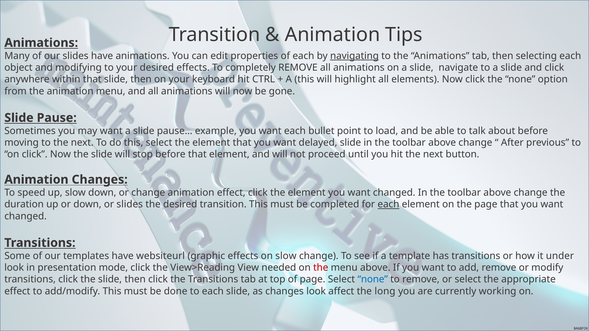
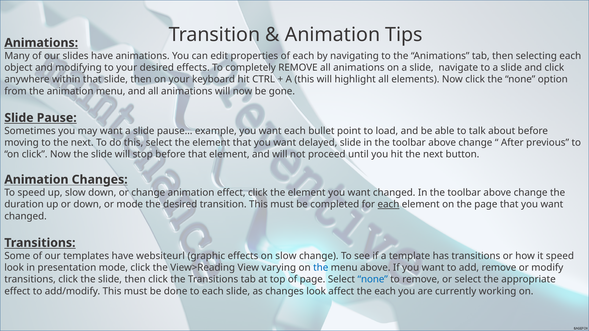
navigating underline: present -> none
or slides: slides -> mode
it under: under -> speed
needed: needed -> varying
the at (321, 268) colour: red -> blue
the long: long -> each
